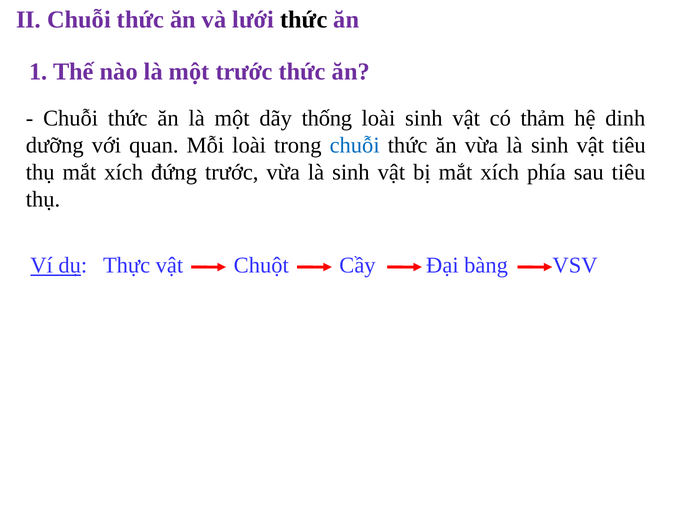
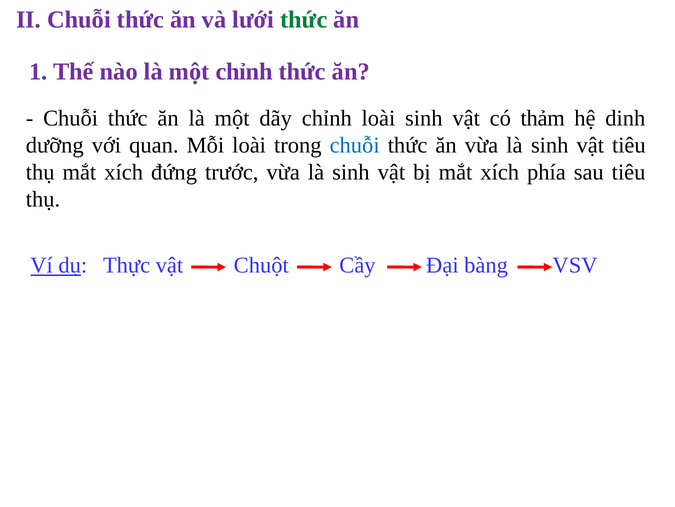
thức at (304, 20) colour: black -> green
một trước: trước -> chỉnh
dãy thống: thống -> chỉnh
